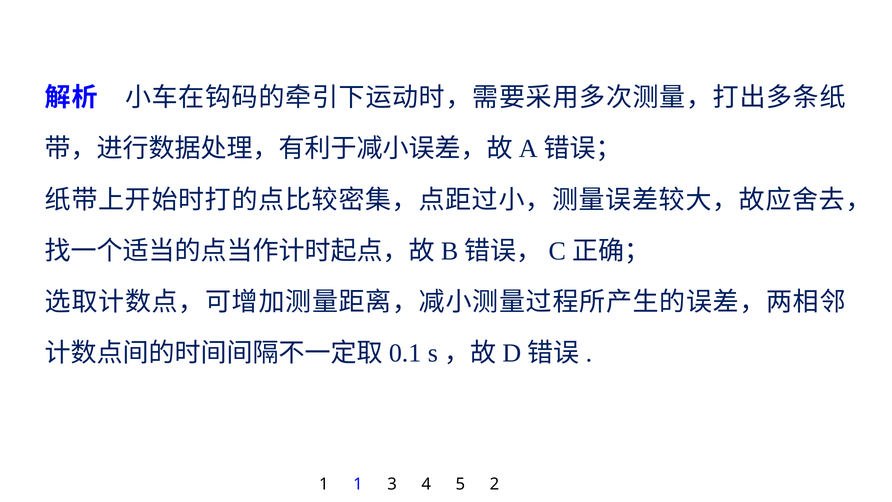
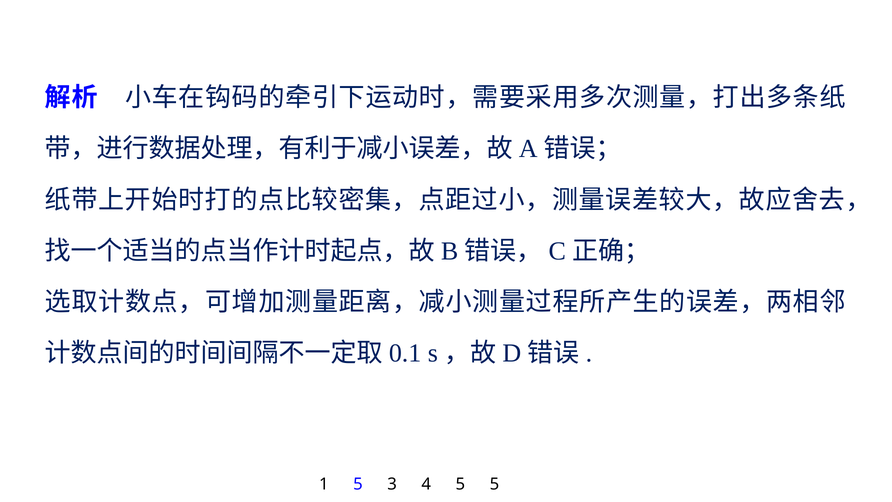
1 1: 1 -> 5
5 2: 2 -> 5
